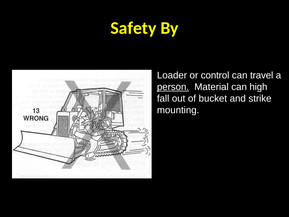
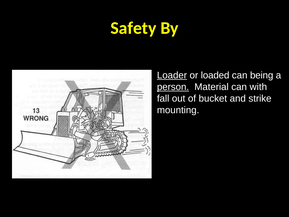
Loader underline: none -> present
control: control -> loaded
travel: travel -> being
high: high -> with
